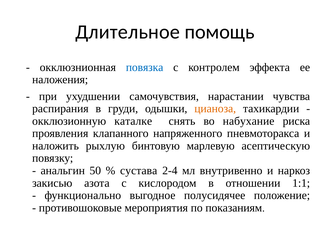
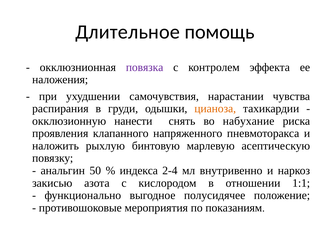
повязка colour: blue -> purple
каталке: каталке -> нанести
сустава: сустава -> индекса
